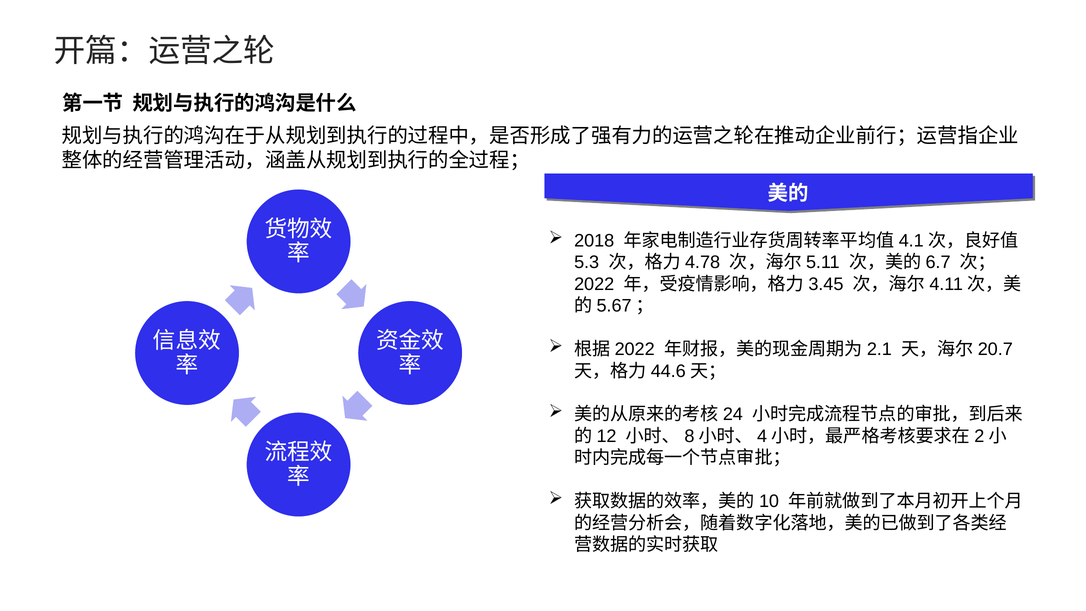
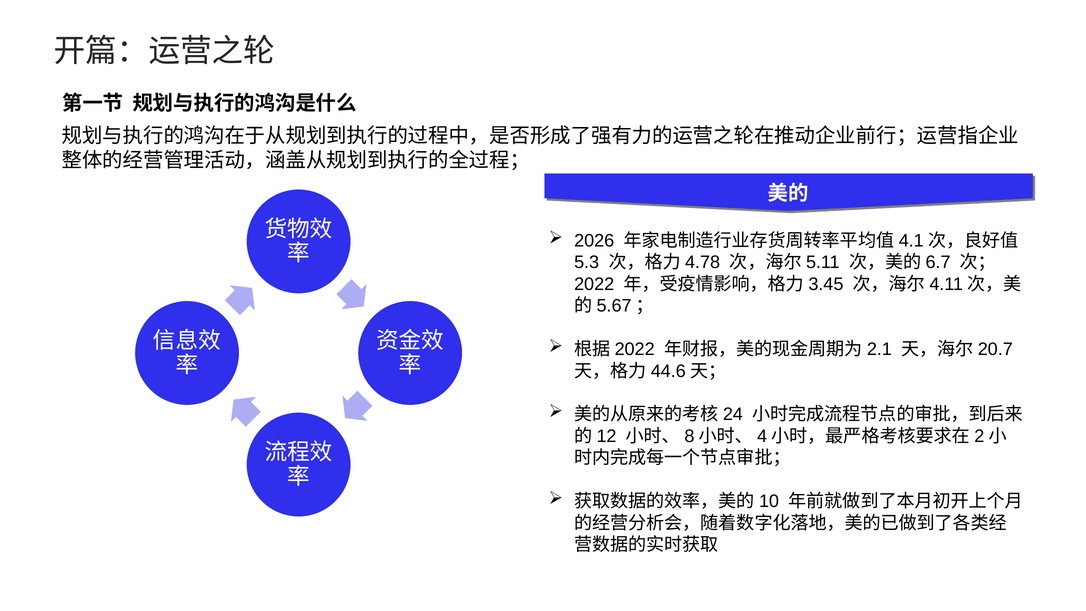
2018: 2018 -> 2026
